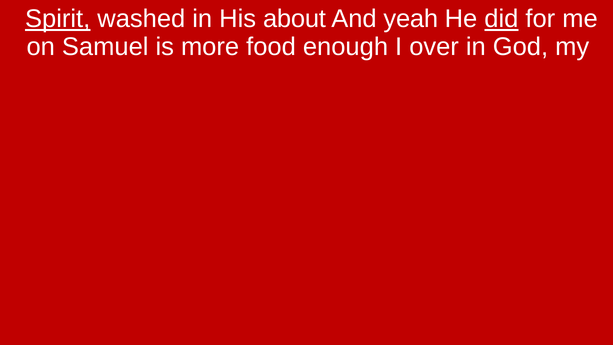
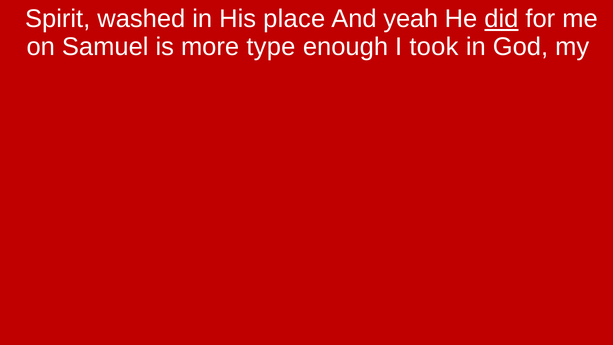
Spirit underline: present -> none
about: about -> place
food: food -> type
over: over -> took
